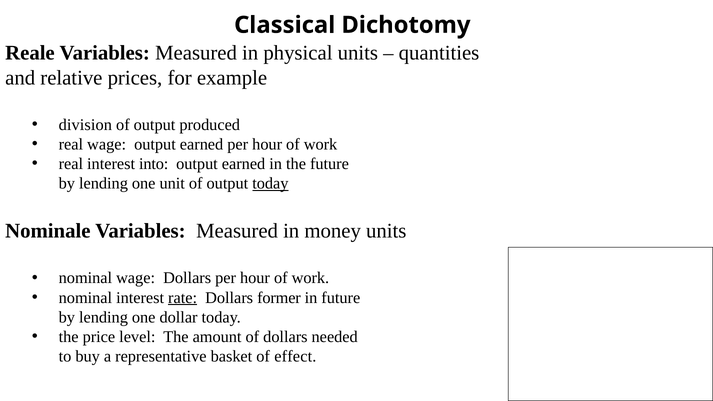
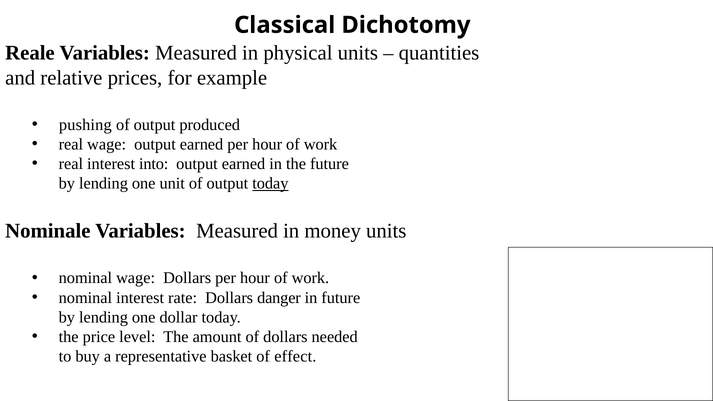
division: division -> pushing
rate underline: present -> none
former: former -> danger
